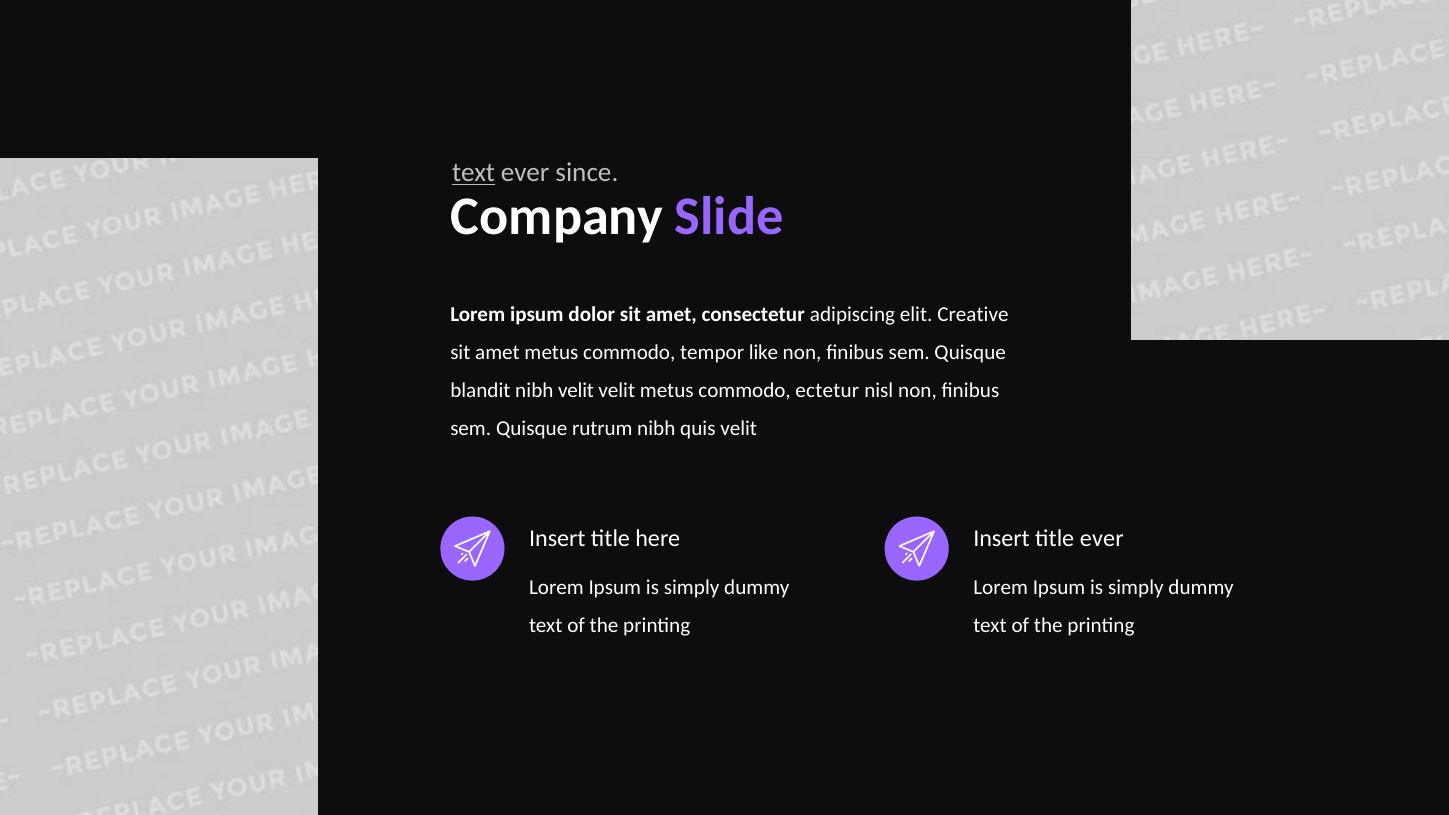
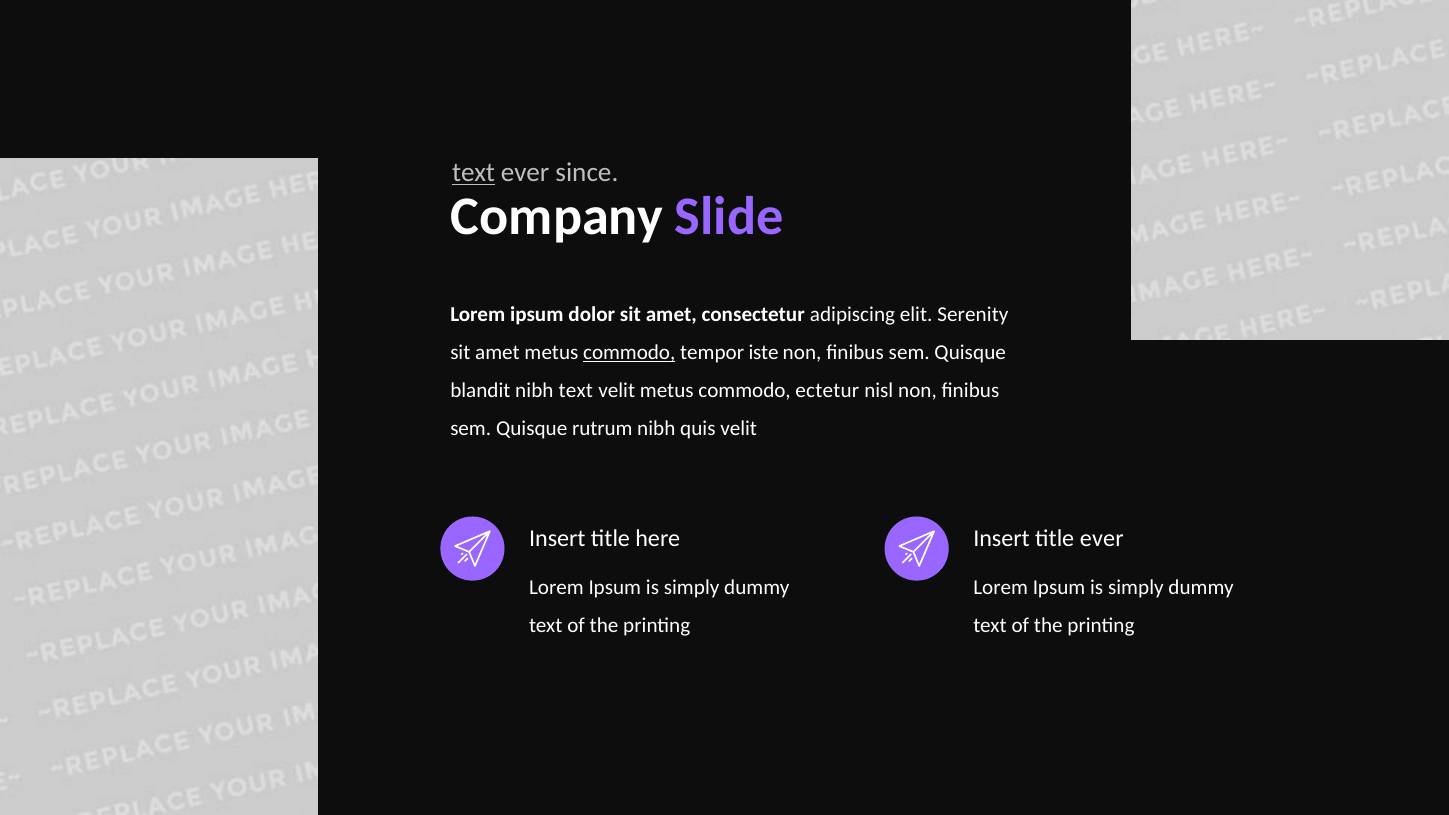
Creative: Creative -> Serenity
commodo at (629, 352) underline: none -> present
like: like -> iste
nibh velit: velit -> text
